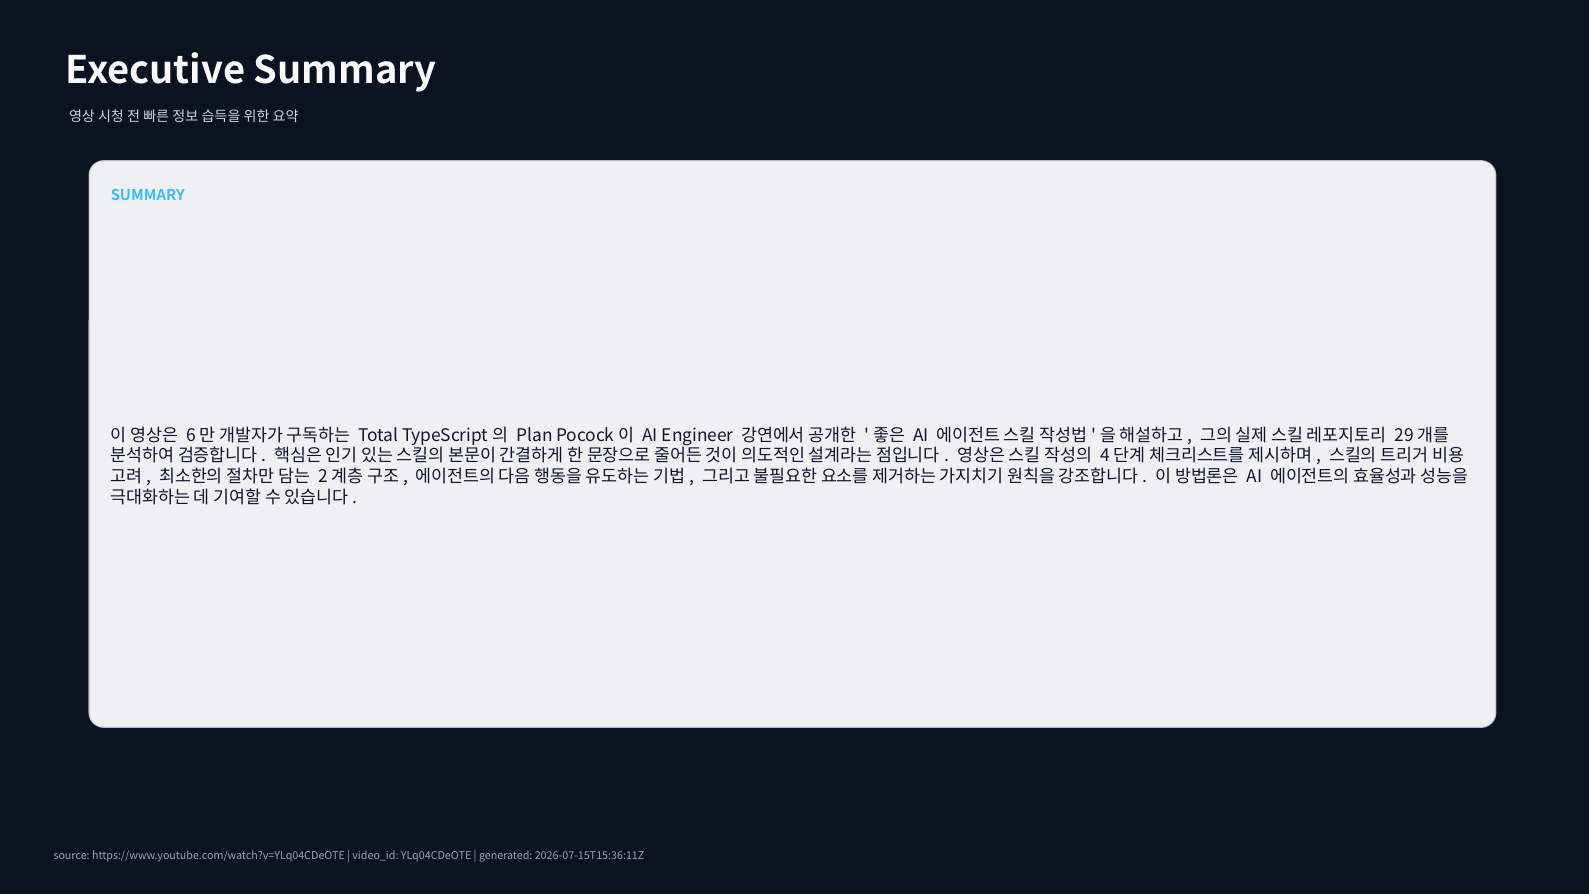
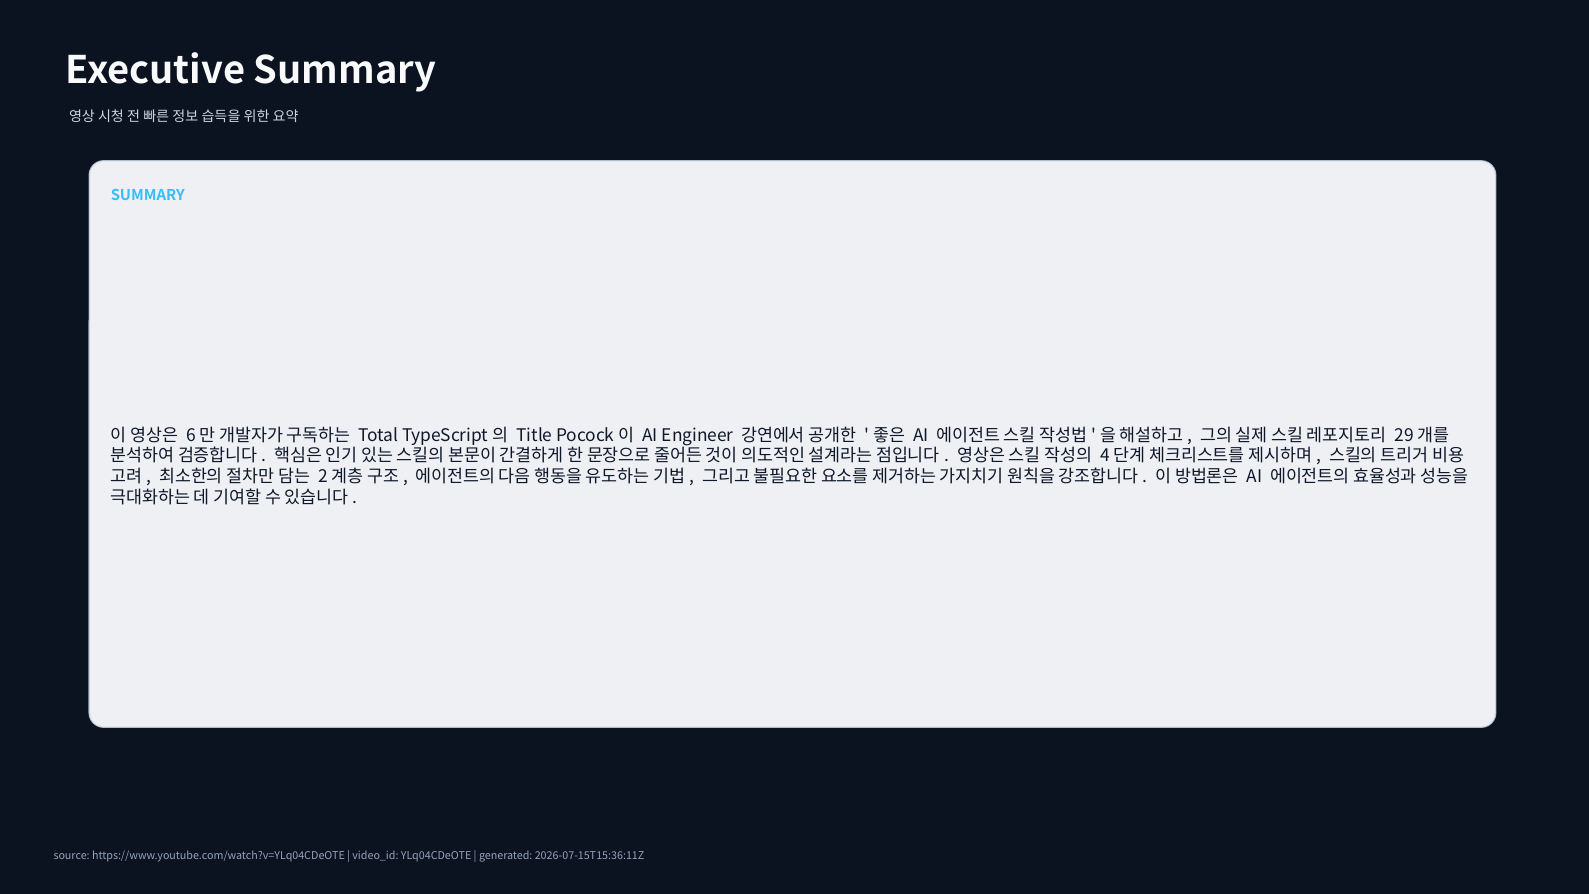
Plan: Plan -> Title
